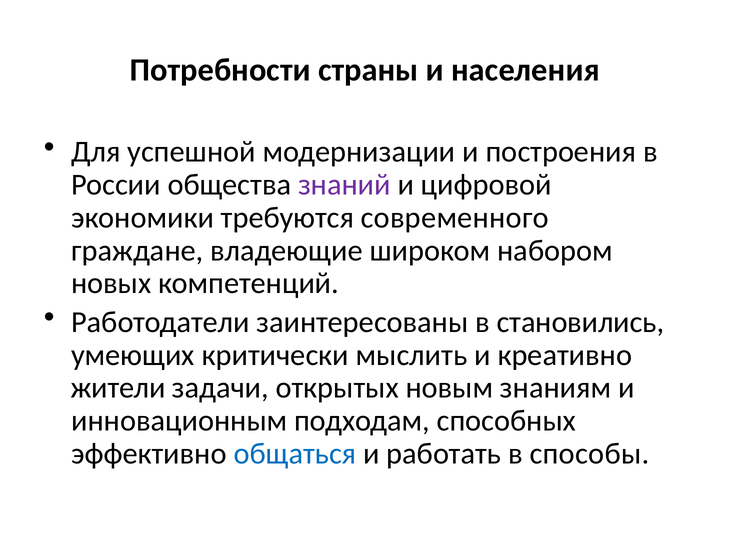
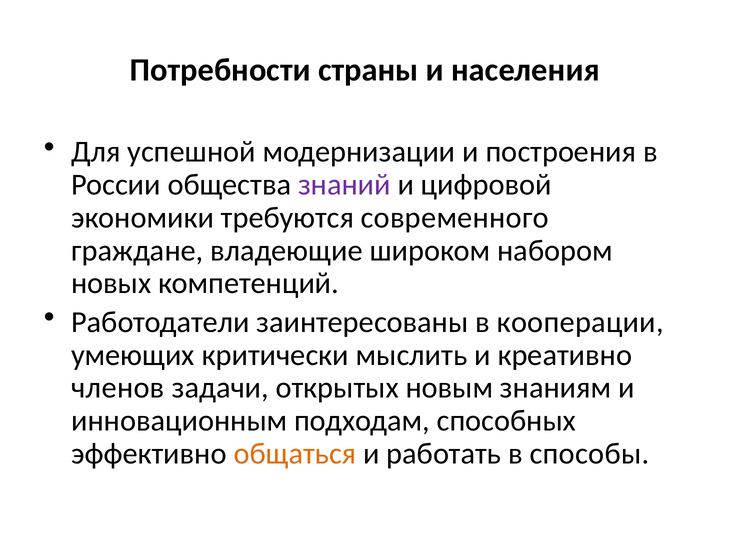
становились: становились -> кооперации
жители: жители -> членов
общаться colour: blue -> orange
